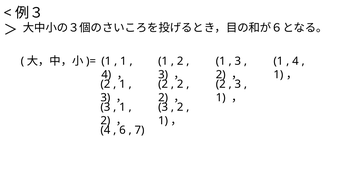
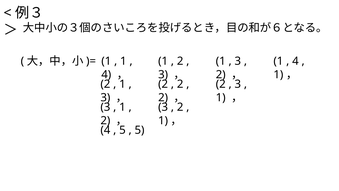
6 at (122, 130): 6 -> 5
7 at (140, 130): 7 -> 5
